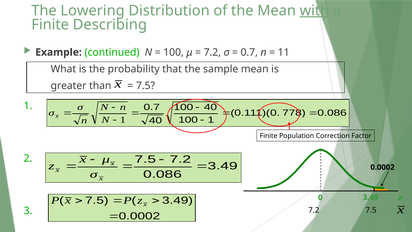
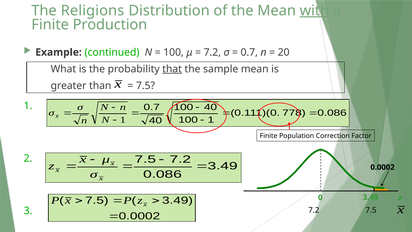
Lowering: Lowering -> Religions
Describing: Describing -> Production
11: 11 -> 20
that underline: none -> present
